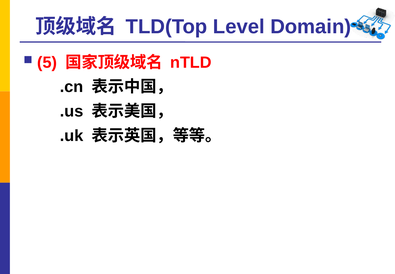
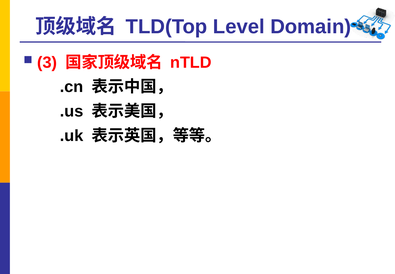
5: 5 -> 3
